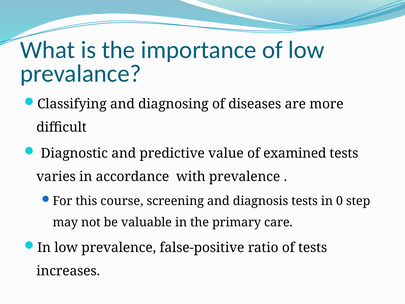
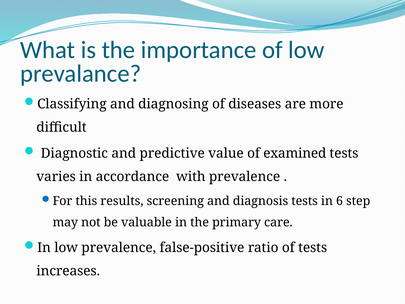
course: course -> results
0: 0 -> 6
